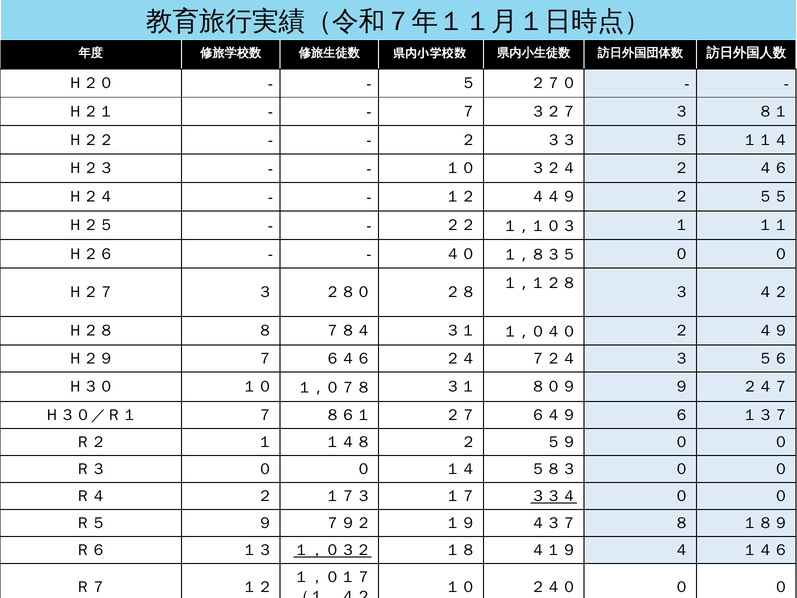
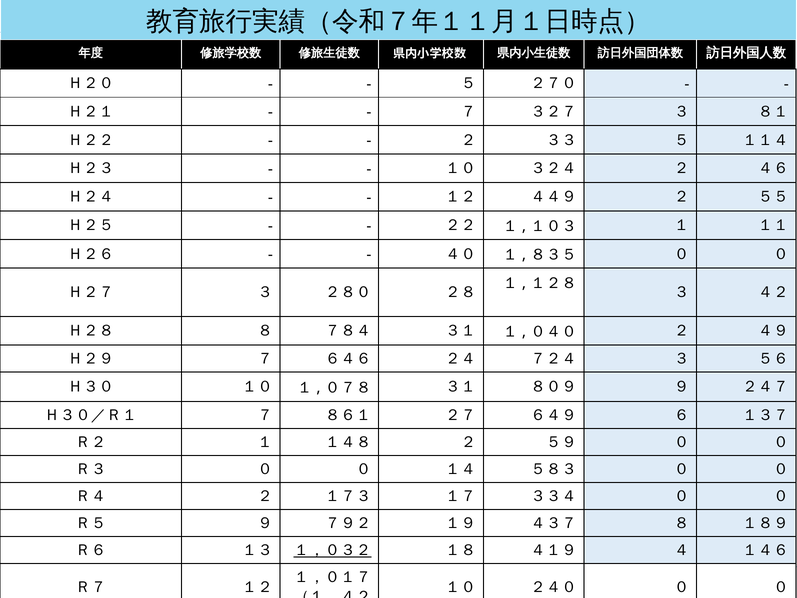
３３４ underline: present -> none
